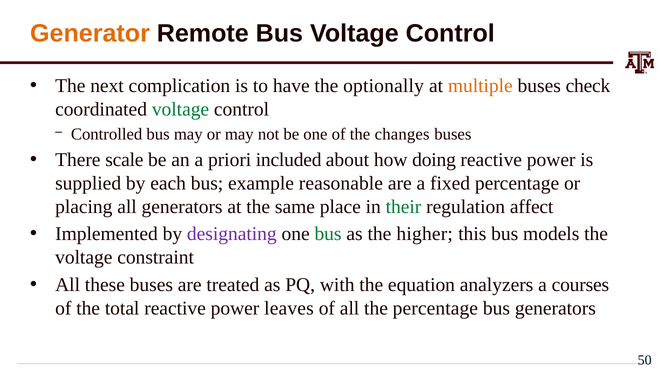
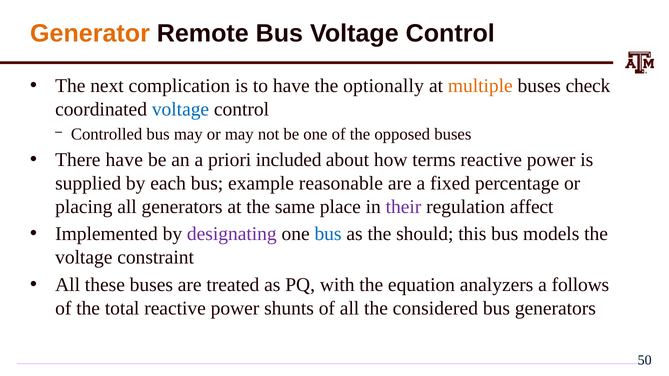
voltage at (181, 109) colour: green -> blue
changes: changes -> opposed
There scale: scale -> have
doing: doing -> terms
their colour: green -> purple
bus at (328, 234) colour: green -> blue
higher: higher -> should
courses: courses -> follows
leaves: leaves -> shunts
the percentage: percentage -> considered
